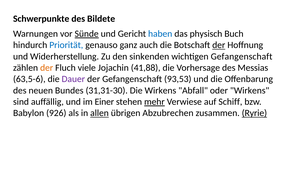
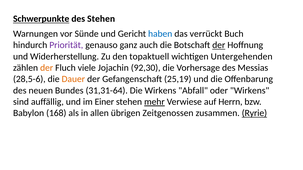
Schwerpunkte underline: none -> present
des Bildete: Bildete -> Stehen
Sünde underline: present -> none
physisch: physisch -> verrückt
Priorität colour: blue -> purple
sinkenden: sinkenden -> topaktuell
wichtigen Gefangenschaft: Gefangenschaft -> Untergehenden
41,88: 41,88 -> 92,30
63,5-6: 63,5-6 -> 28,5-6
Dauer colour: purple -> orange
93,53: 93,53 -> 25,19
31,31-30: 31,31-30 -> 31,31-64
Schiff: Schiff -> Herrn
926: 926 -> 168
allen underline: present -> none
Abzubrechen: Abzubrechen -> Zeitgenossen
